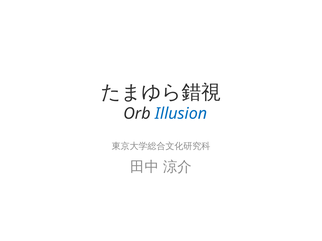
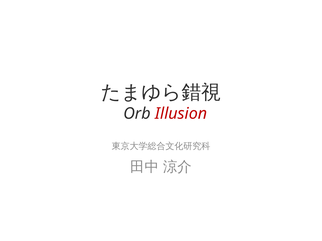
Illusion colour: blue -> red
